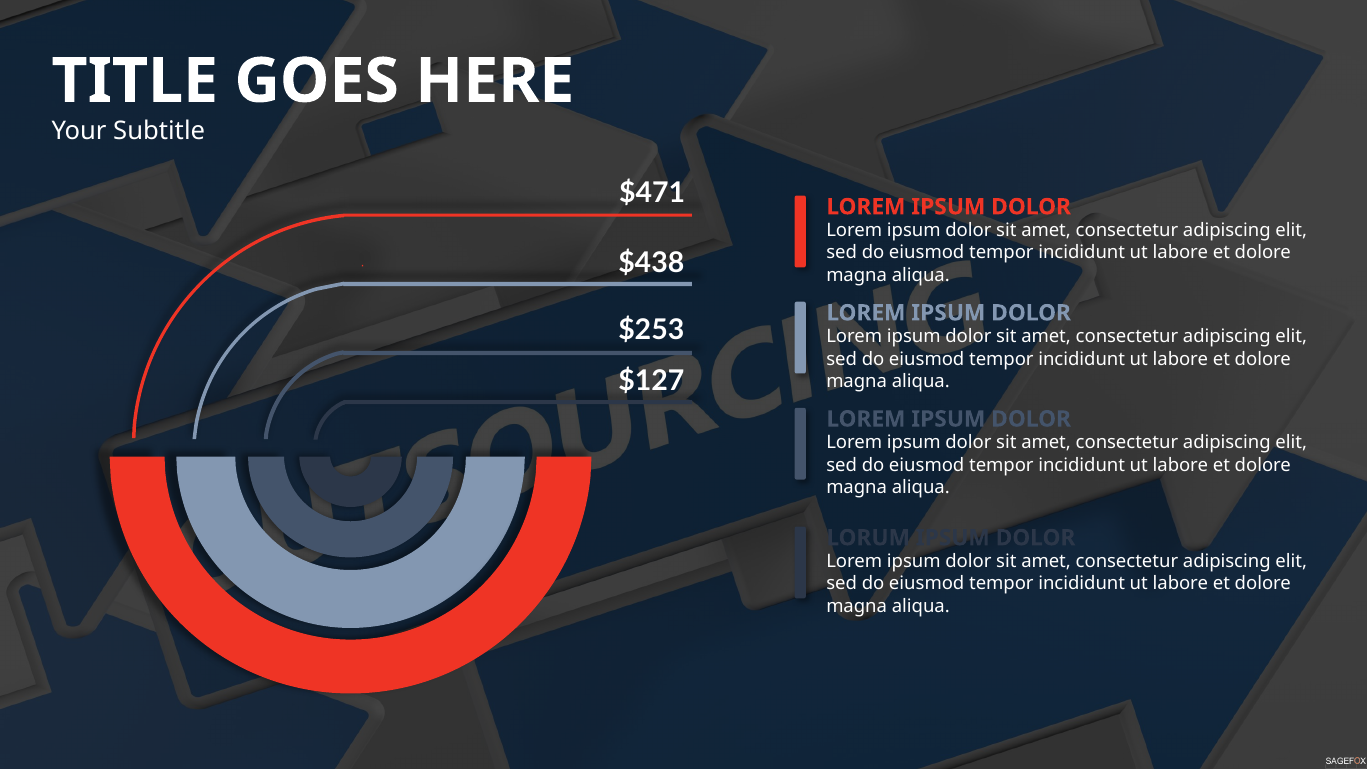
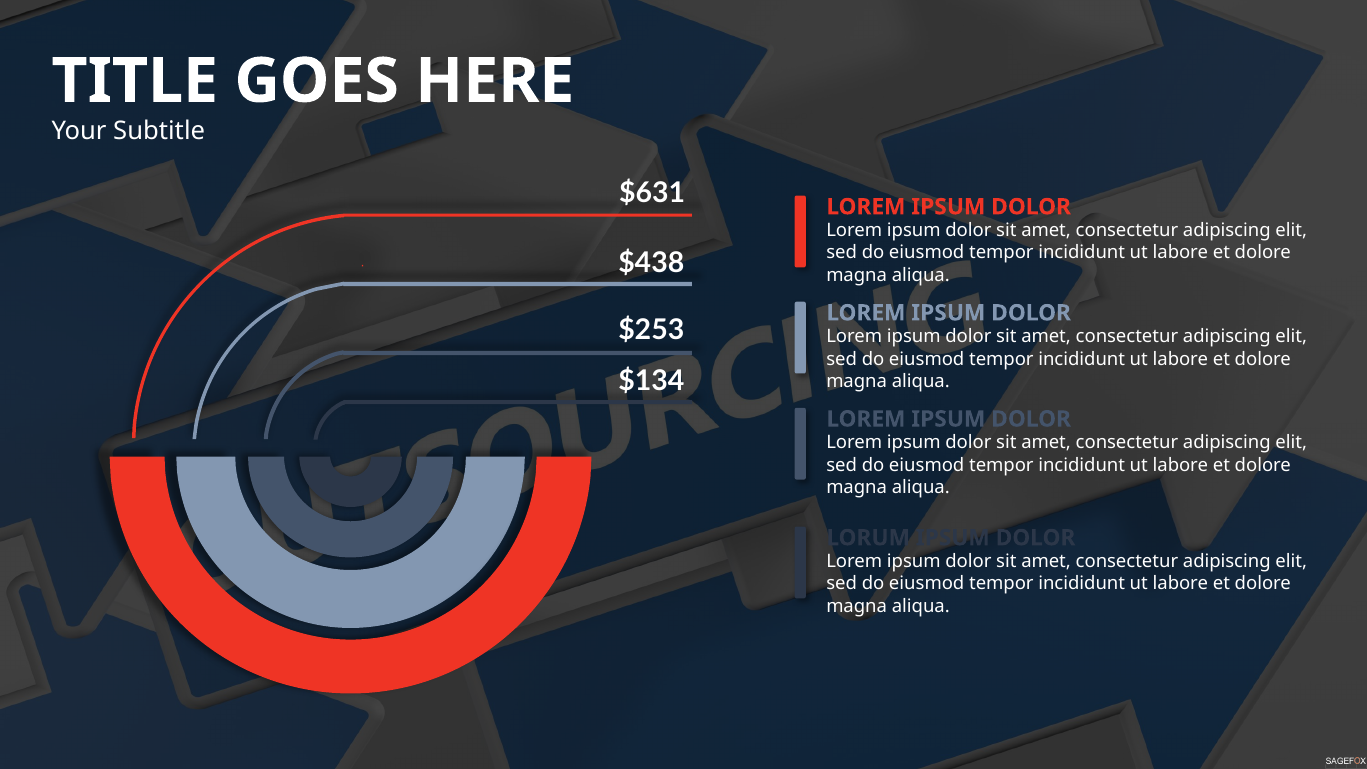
$471: $471 -> $631
$127: $127 -> $134
